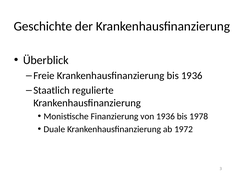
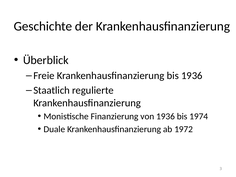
1978: 1978 -> 1974
